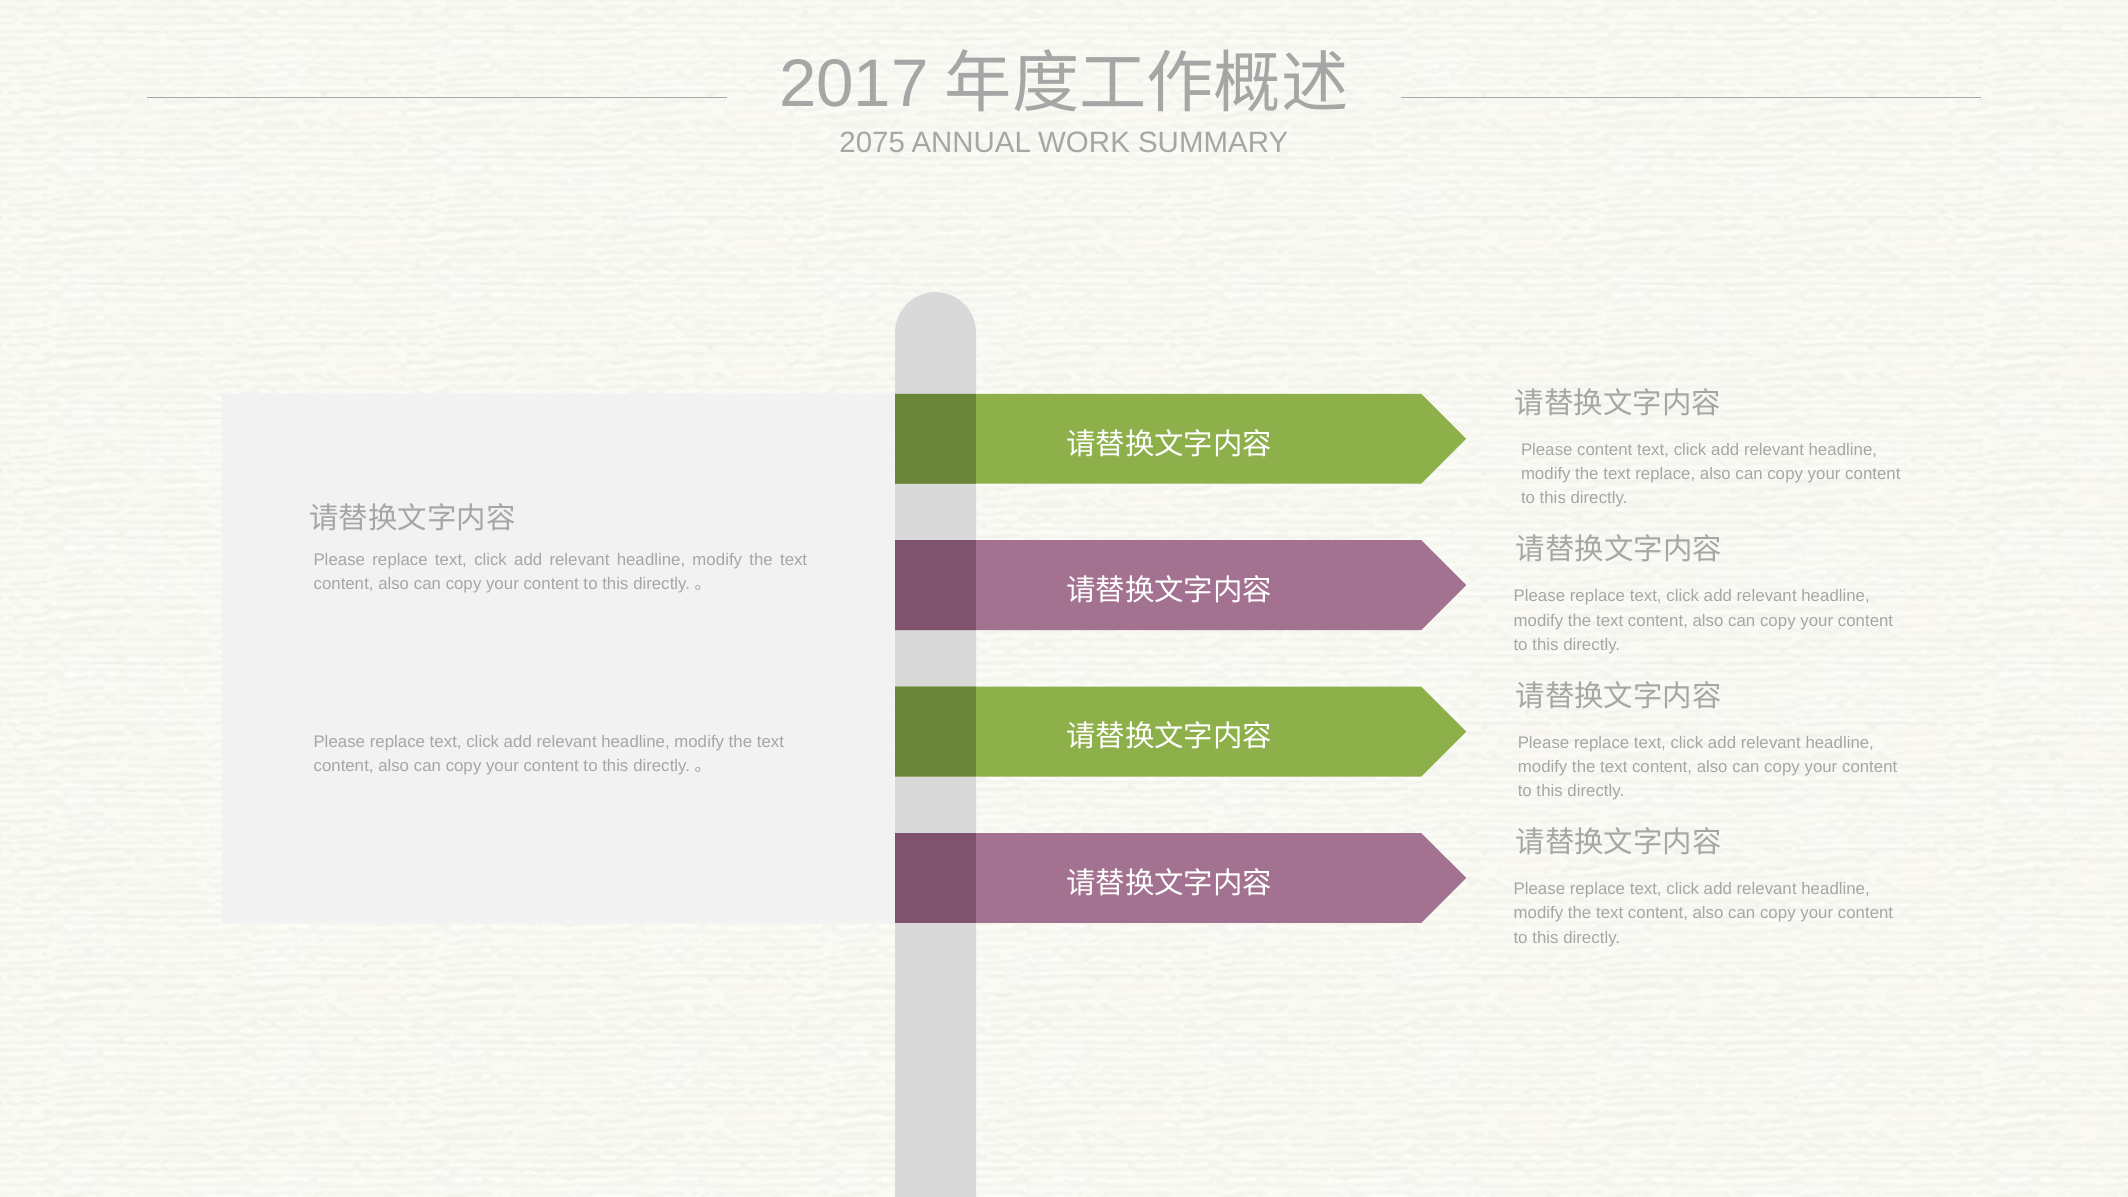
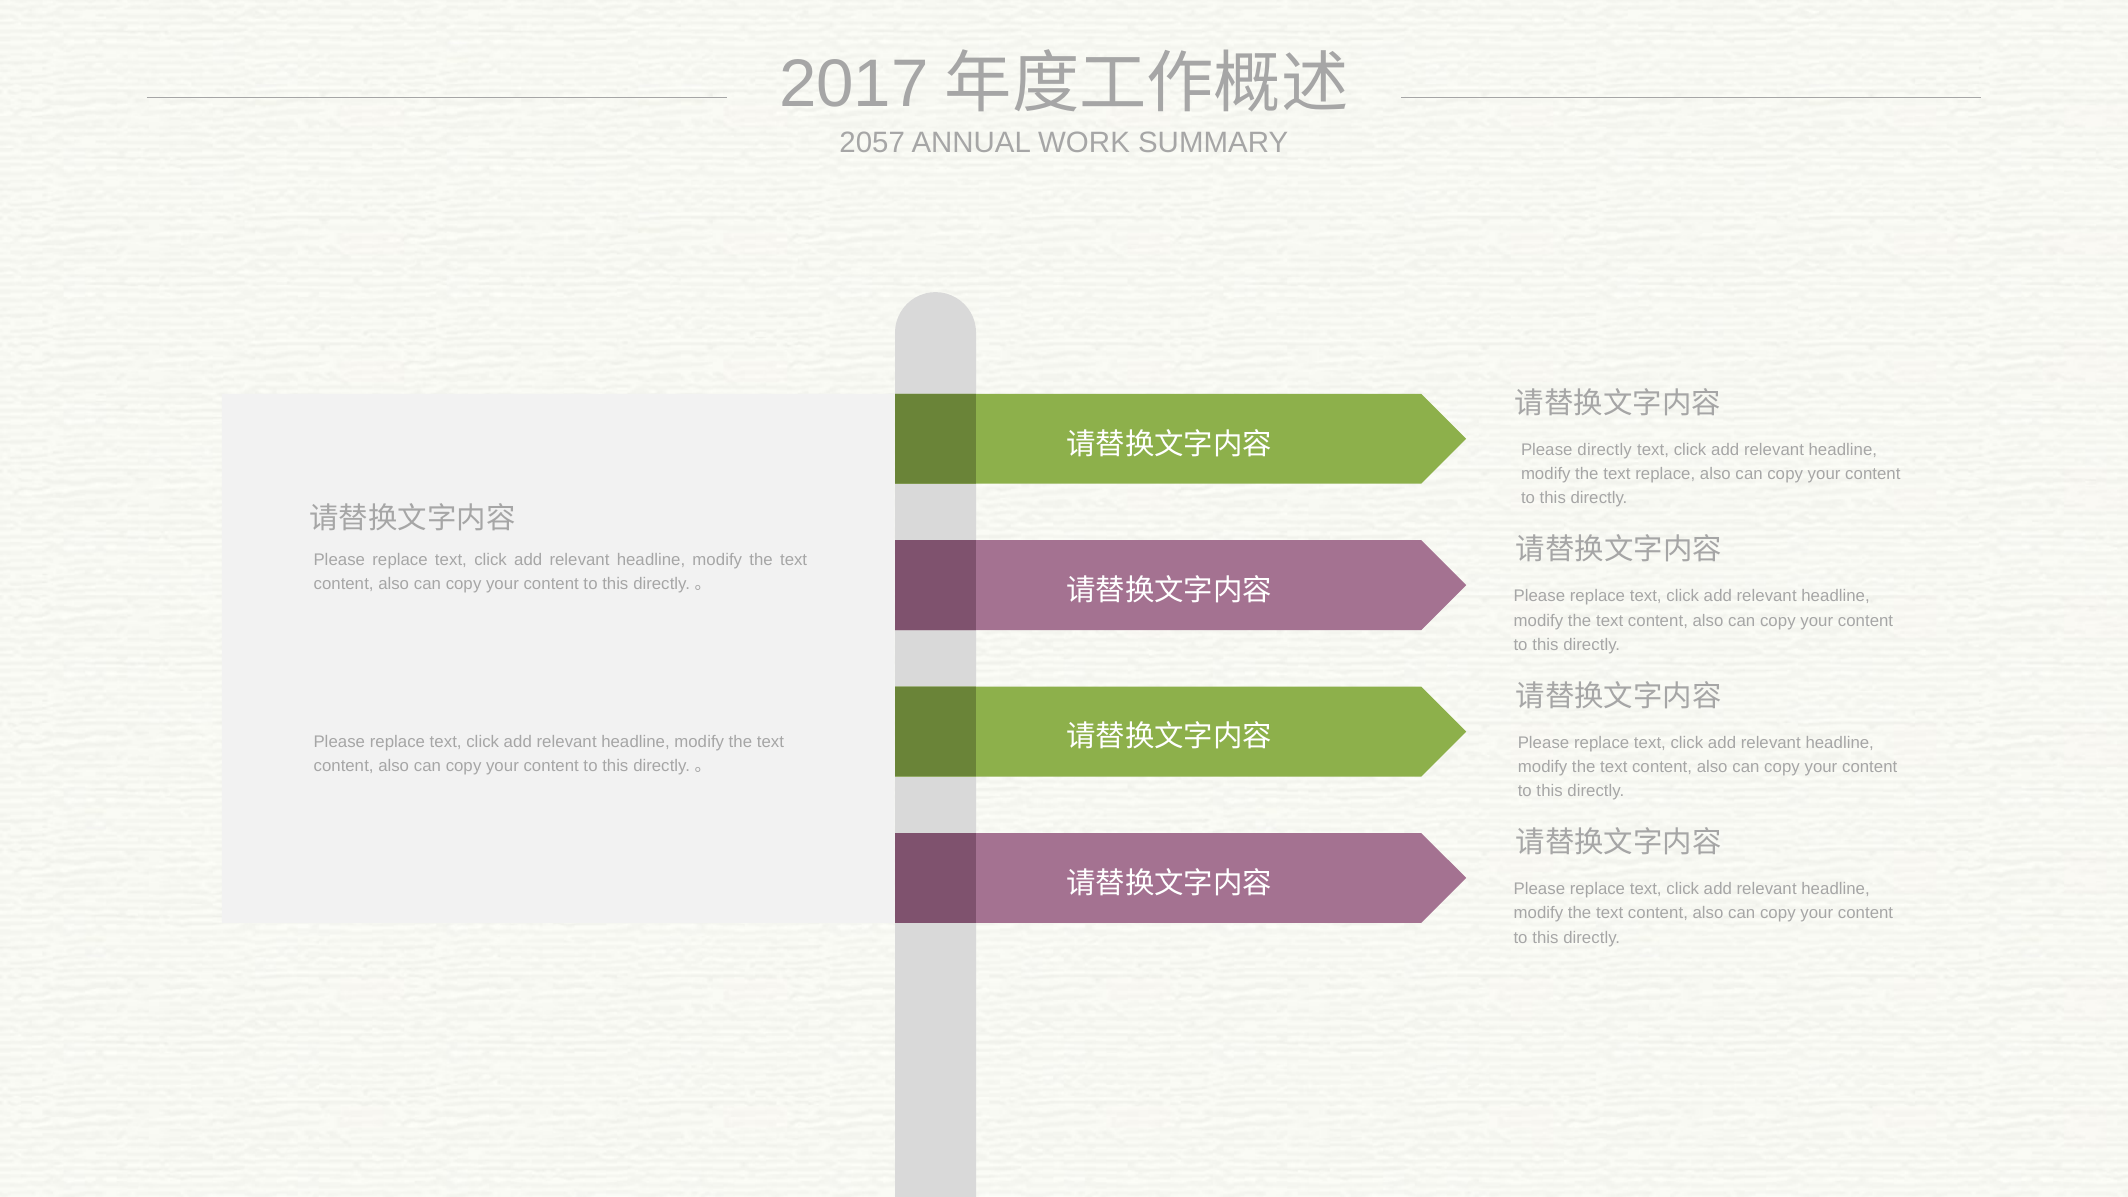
2075: 2075 -> 2057
Please content: content -> directly
